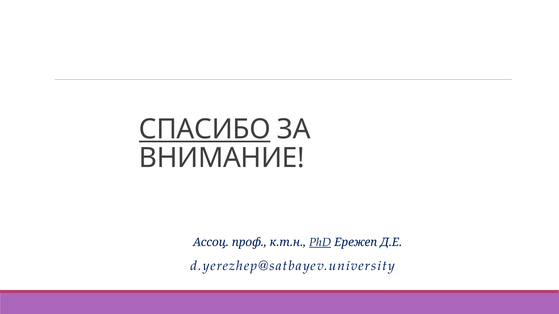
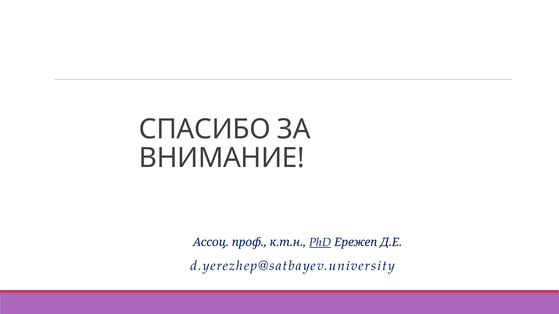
СПАСИБО underline: present -> none
